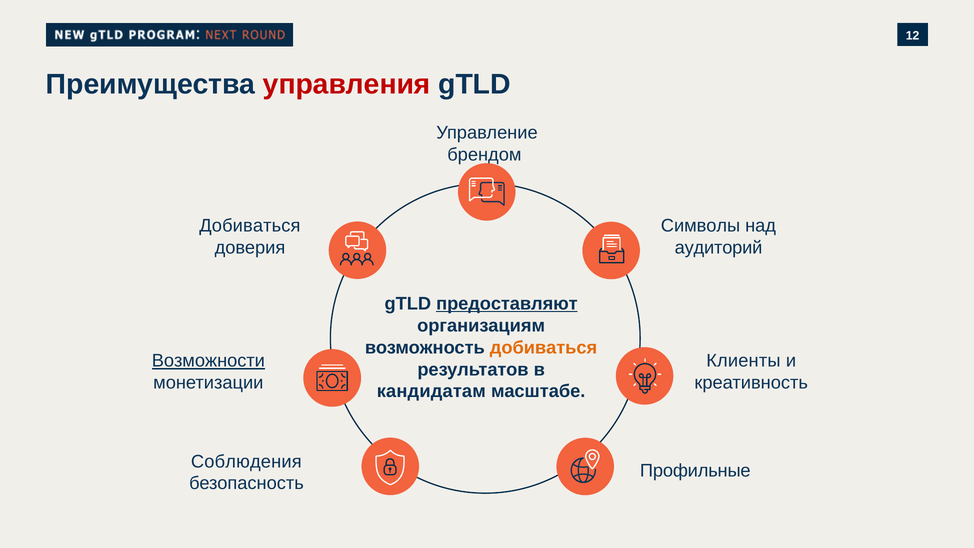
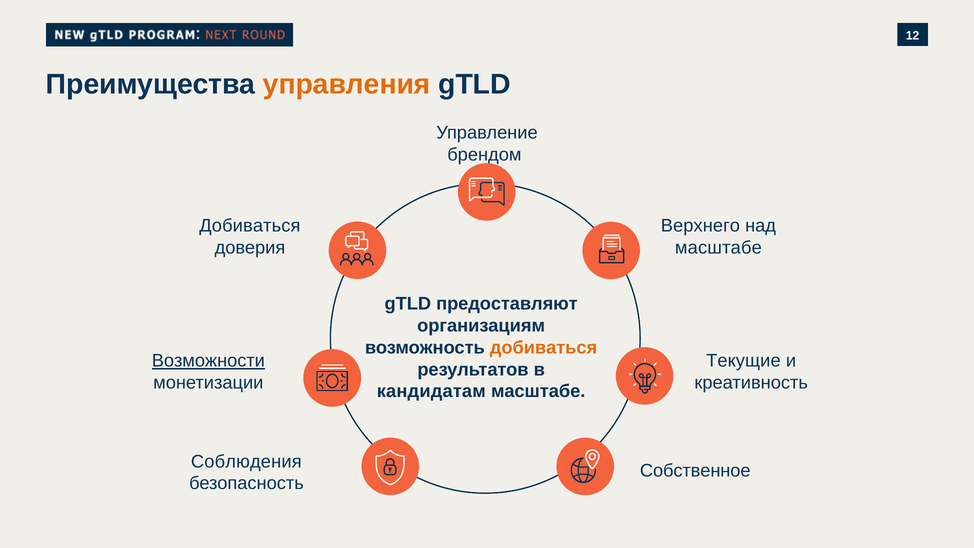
управления colour: red -> orange
Символы: Символы -> Верхнего
аудиторий at (719, 247): аудиторий -> масштабе
предоставляют underline: present -> none
Клиенты: Клиенты -> Текущие
Профильные: Профильные -> Собственное
